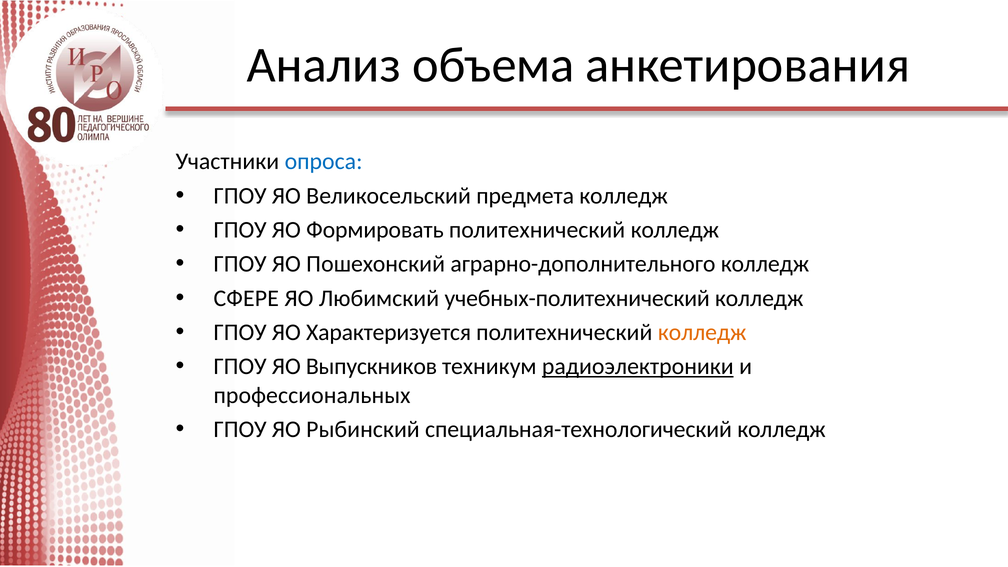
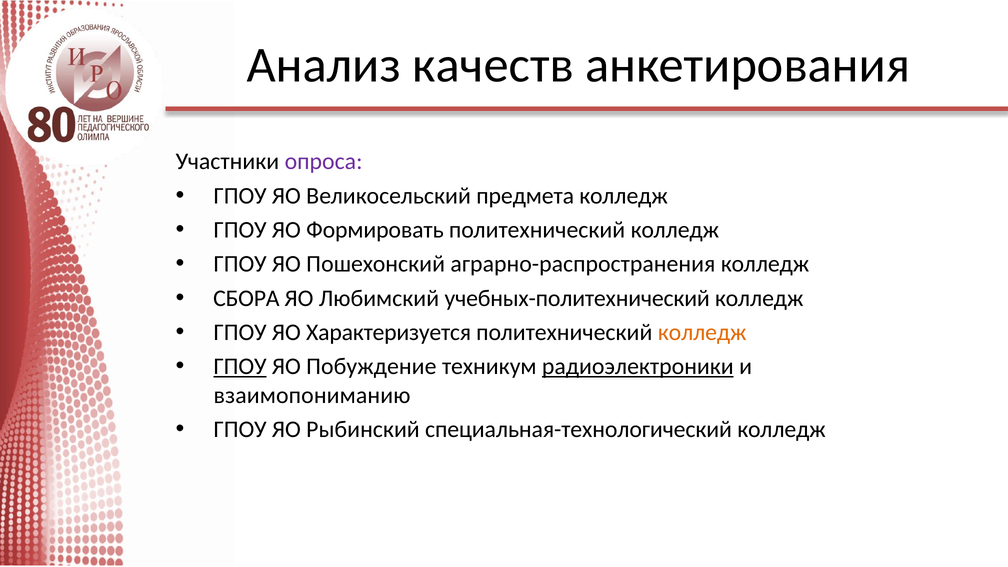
объема: объема -> качеств
опроса colour: blue -> purple
аграрно-дополнительного: аграрно-дополнительного -> аграрно-распространения
СФЕРЕ: СФЕРЕ -> СБОРА
ГПОУ at (240, 367) underline: none -> present
Выпускников: Выпускников -> Побуждение
профессиональных: профессиональных -> взаимопониманию
